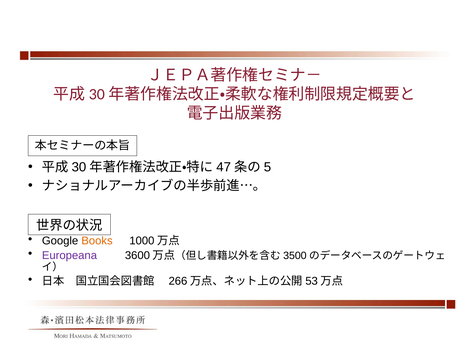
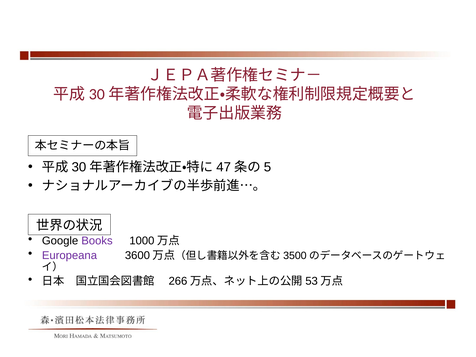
Books colour: orange -> purple
